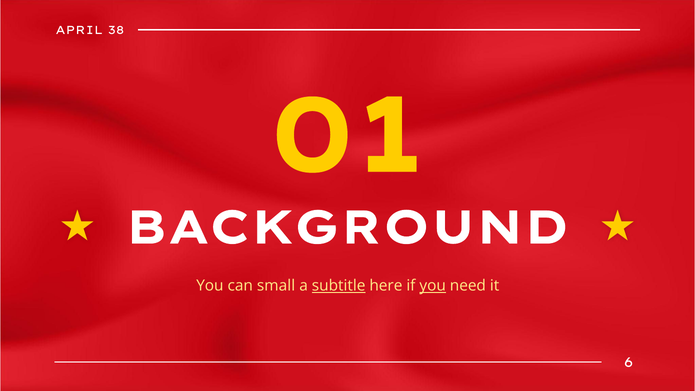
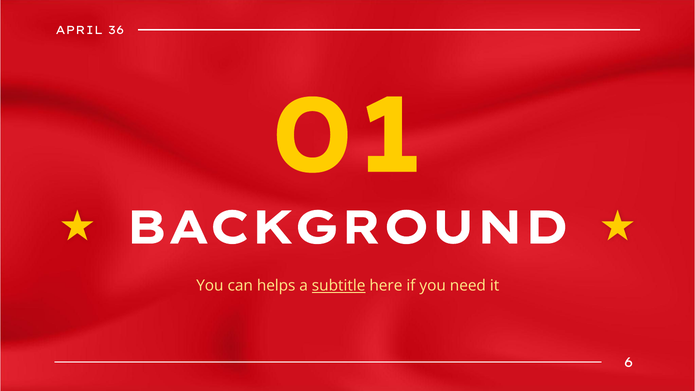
38: 38 -> 36
small: small -> helps
you at (433, 286) underline: present -> none
